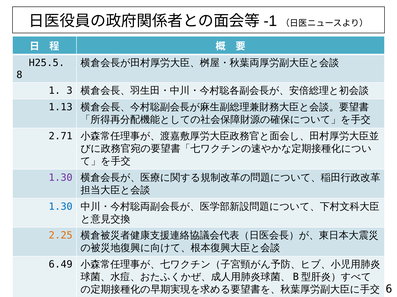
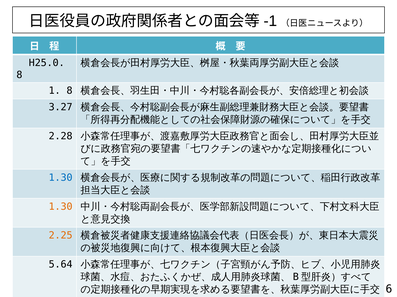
H25.5: H25.5 -> H25.0
1 3: 3 -> 8
1.13: 1.13 -> 3.27
2.71: 2.71 -> 2.28
1.30 at (61, 178) colour: purple -> blue
1.30 at (61, 207) colour: blue -> orange
6.49: 6.49 -> 5.64
